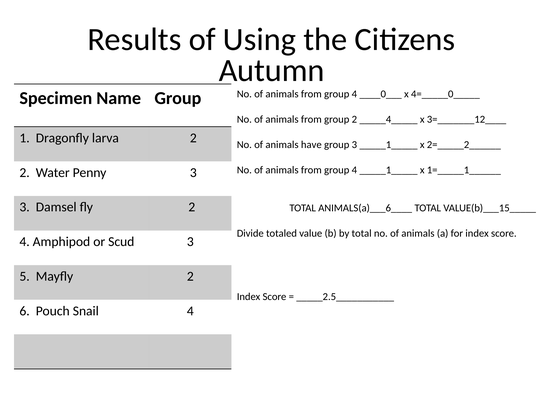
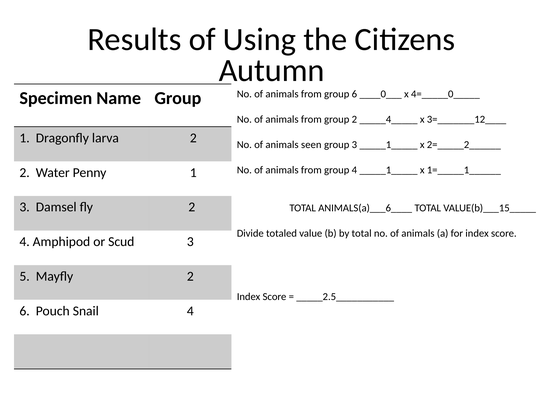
4 at (354, 94): 4 -> 6
have: have -> seen
Penny 3: 3 -> 1
